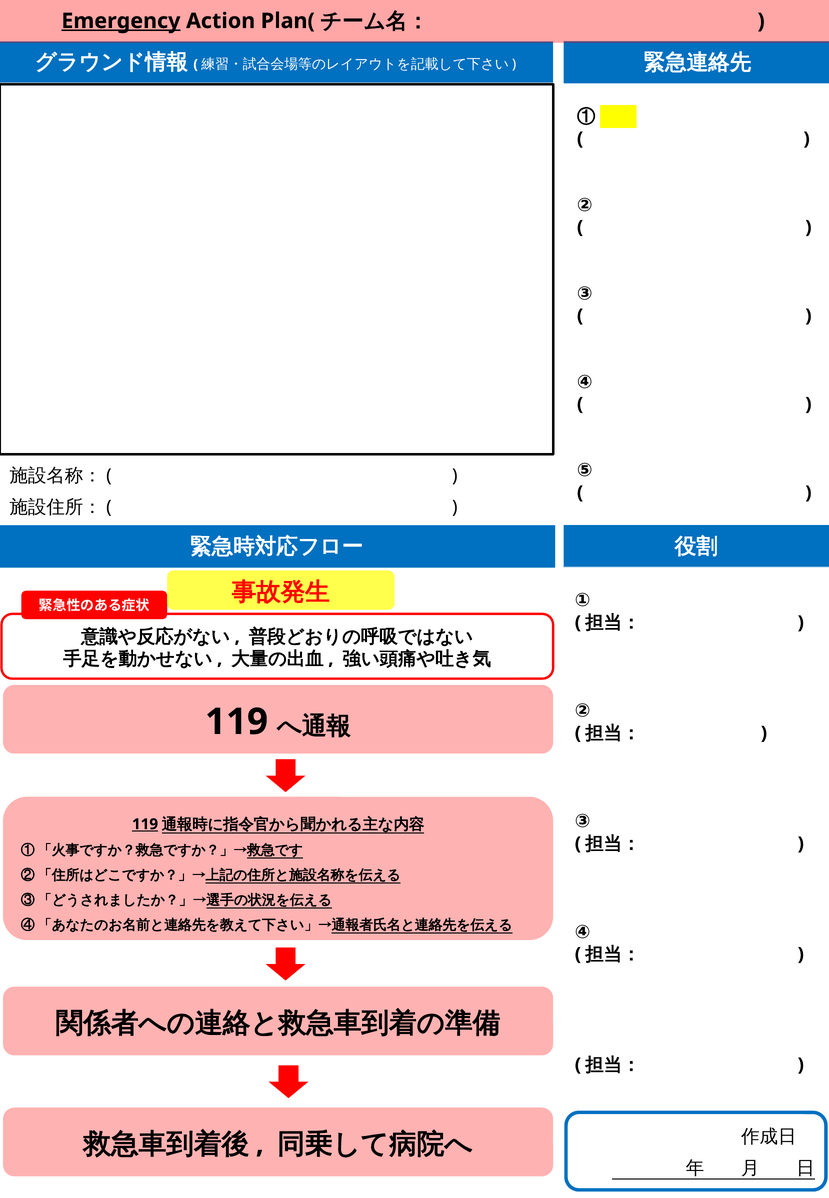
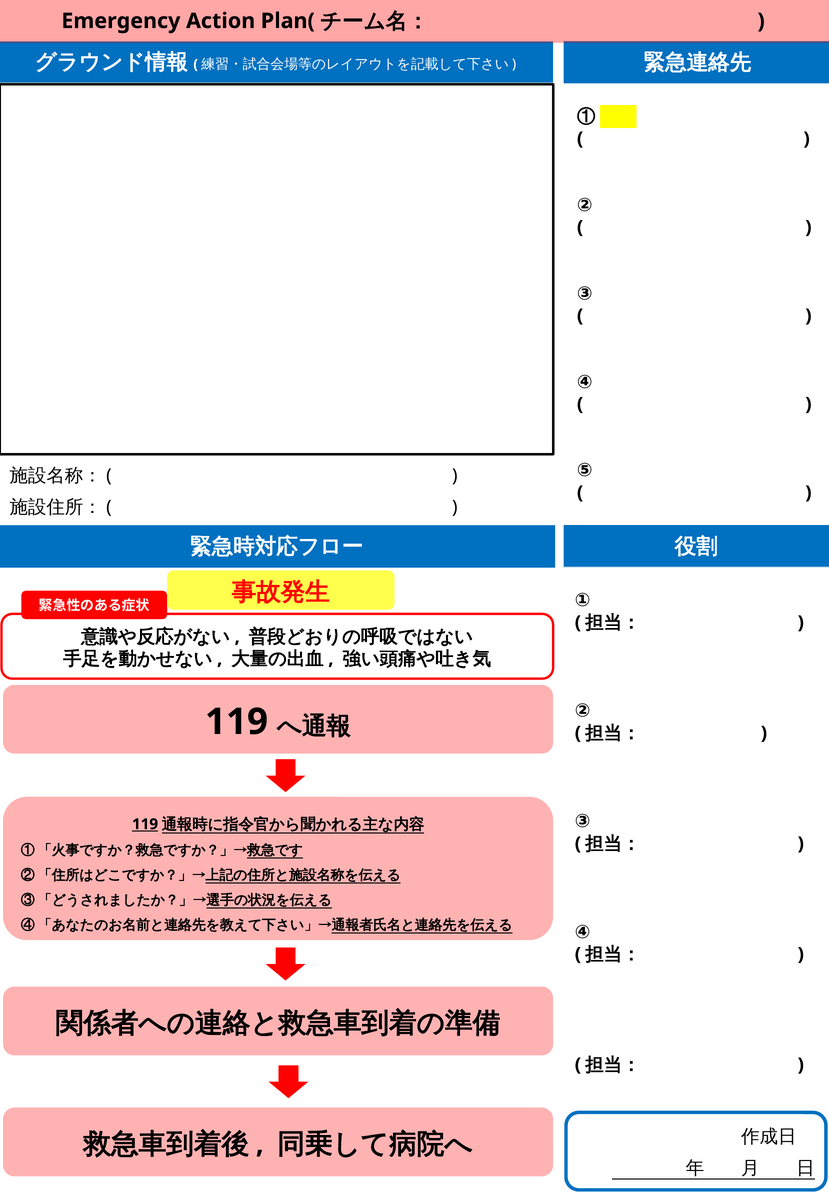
Emergency underline: present -> none
